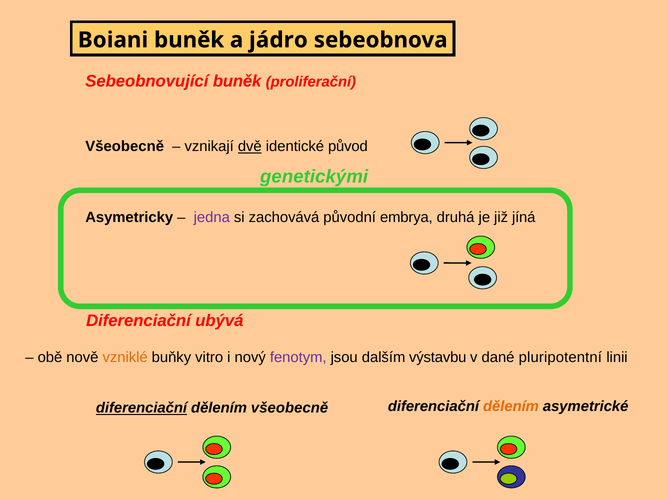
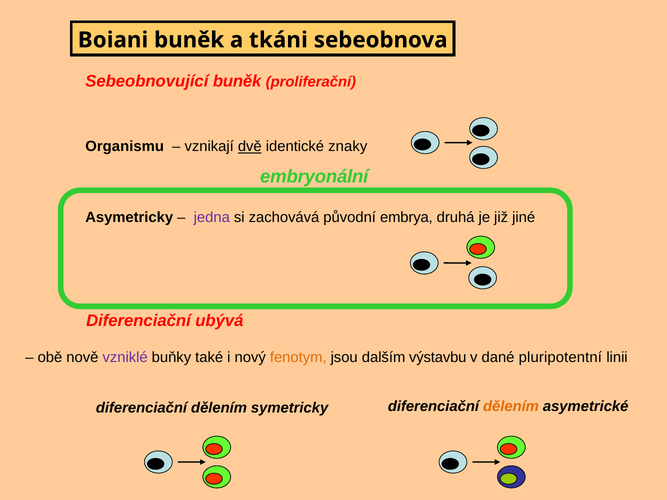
jádro: jádro -> tkáni
Všeobecně at (125, 147): Všeobecně -> Organismu
původ: původ -> znaky
genetickými: genetickými -> embryonální
jíná: jíná -> jiné
vzniklé colour: orange -> purple
vitro: vitro -> také
fenotym colour: purple -> orange
diferenciační at (142, 408) underline: present -> none
dělením všeobecně: všeobecně -> symetricky
